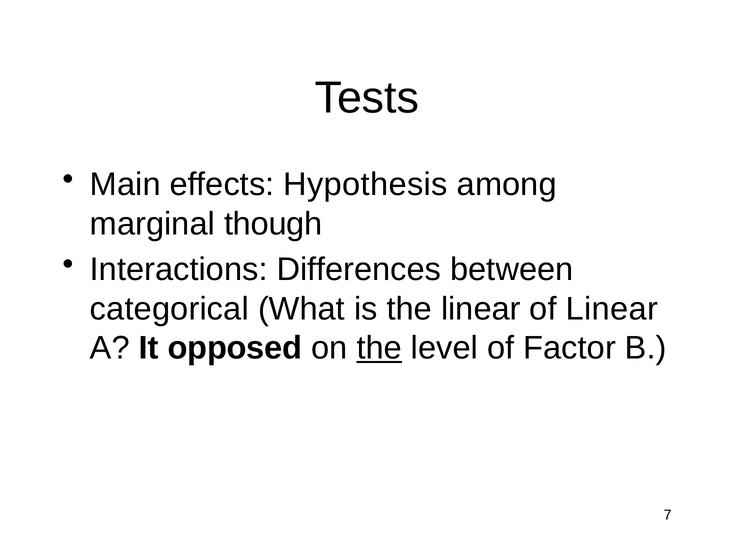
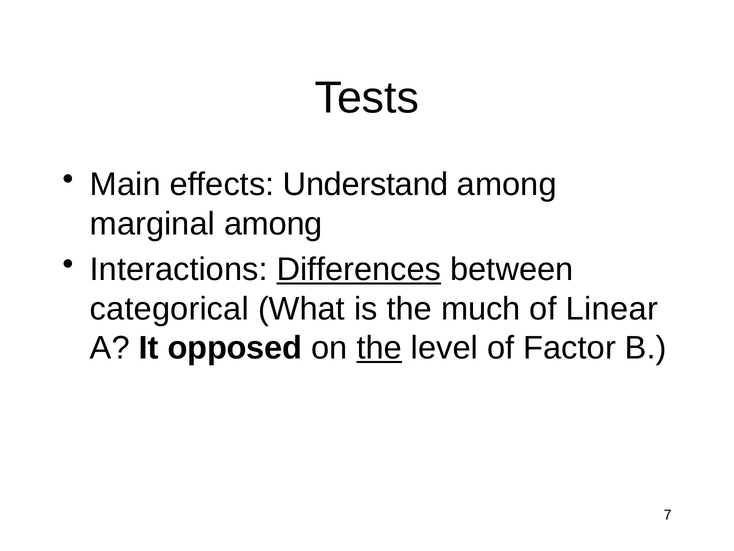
Hypothesis: Hypothesis -> Understand
marginal though: though -> among
Differences underline: none -> present
the linear: linear -> much
